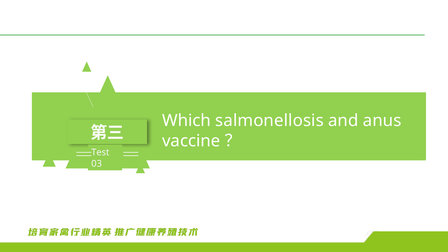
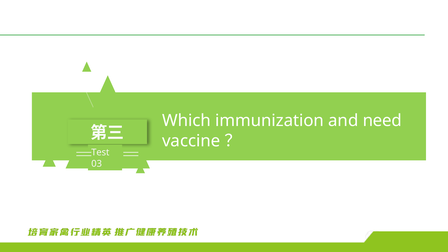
salmonellosis: salmonellosis -> immunization
anus: anus -> need
